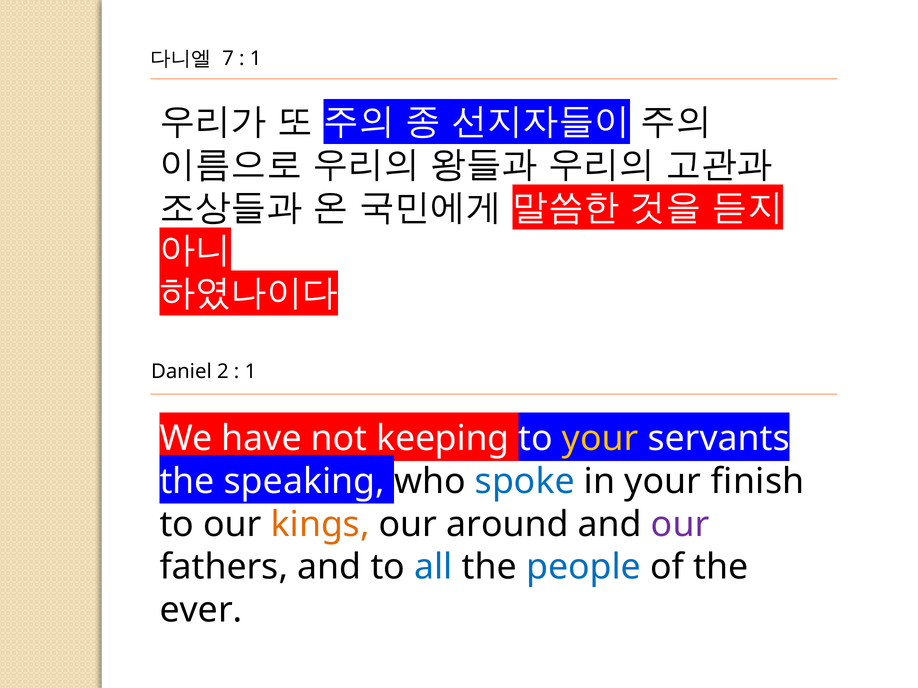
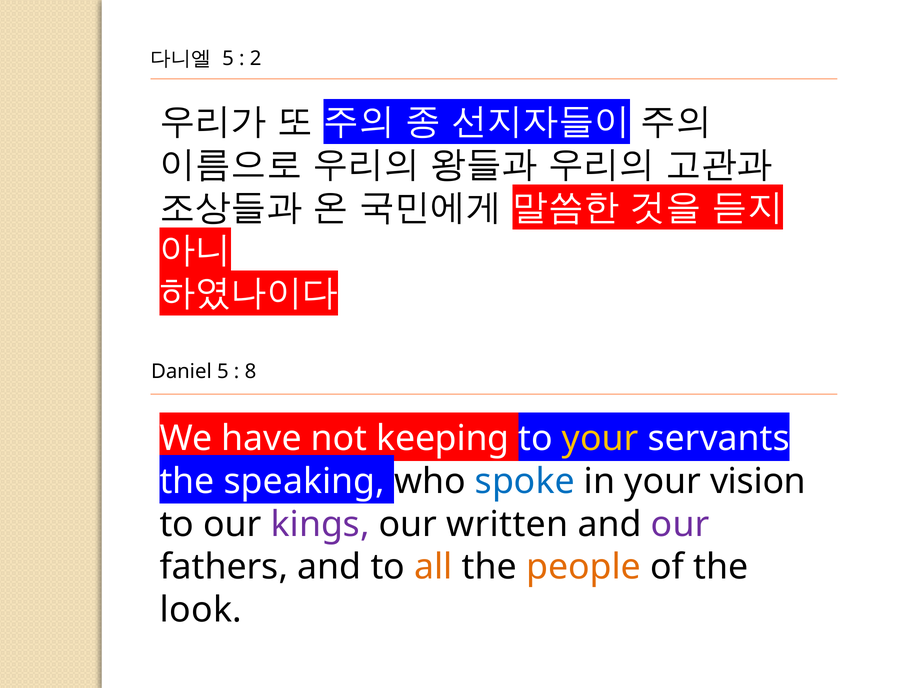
7 at (228, 59): 7 -> 5
1 at (256, 59): 1 -> 2
Daniel 2: 2 -> 5
1 at (251, 372): 1 -> 8
finish: finish -> vision
kings colour: orange -> purple
around: around -> written
all colour: blue -> orange
people colour: blue -> orange
ever: ever -> look
